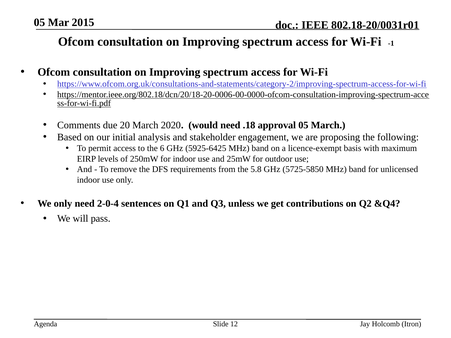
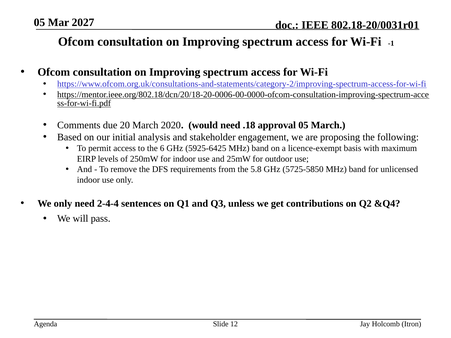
2015: 2015 -> 2027
2-0-4: 2-0-4 -> 2-4-4
